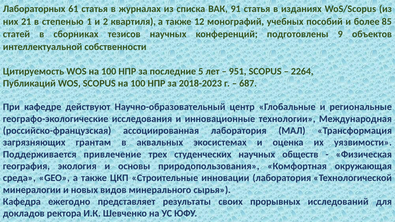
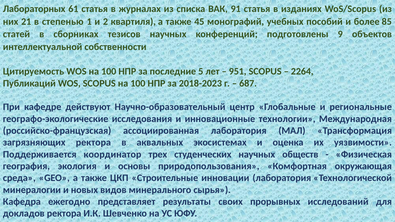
12: 12 -> 45
загрязняющих грантам: грантам -> ректора
привлечение: привлечение -> координатор
